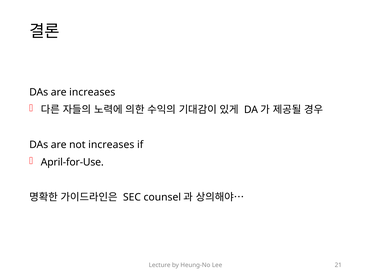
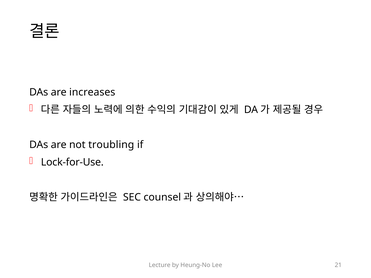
not increases: increases -> troubling
April-for-Use: April-for-Use -> Lock-for-Use
